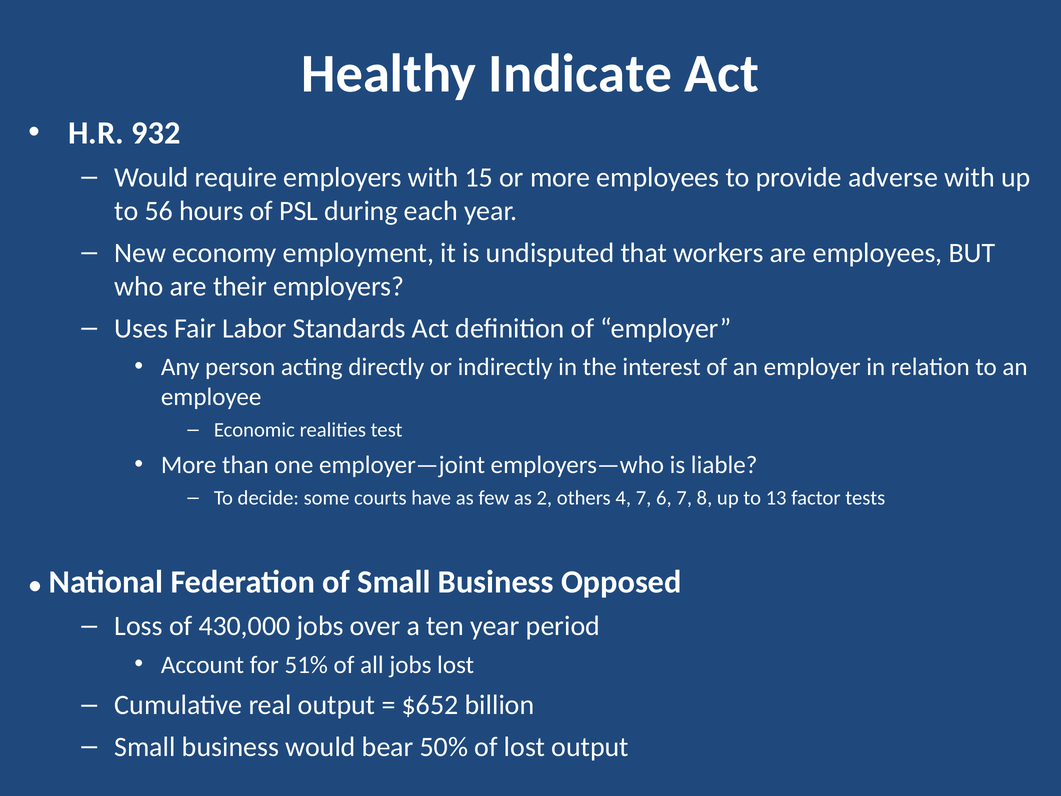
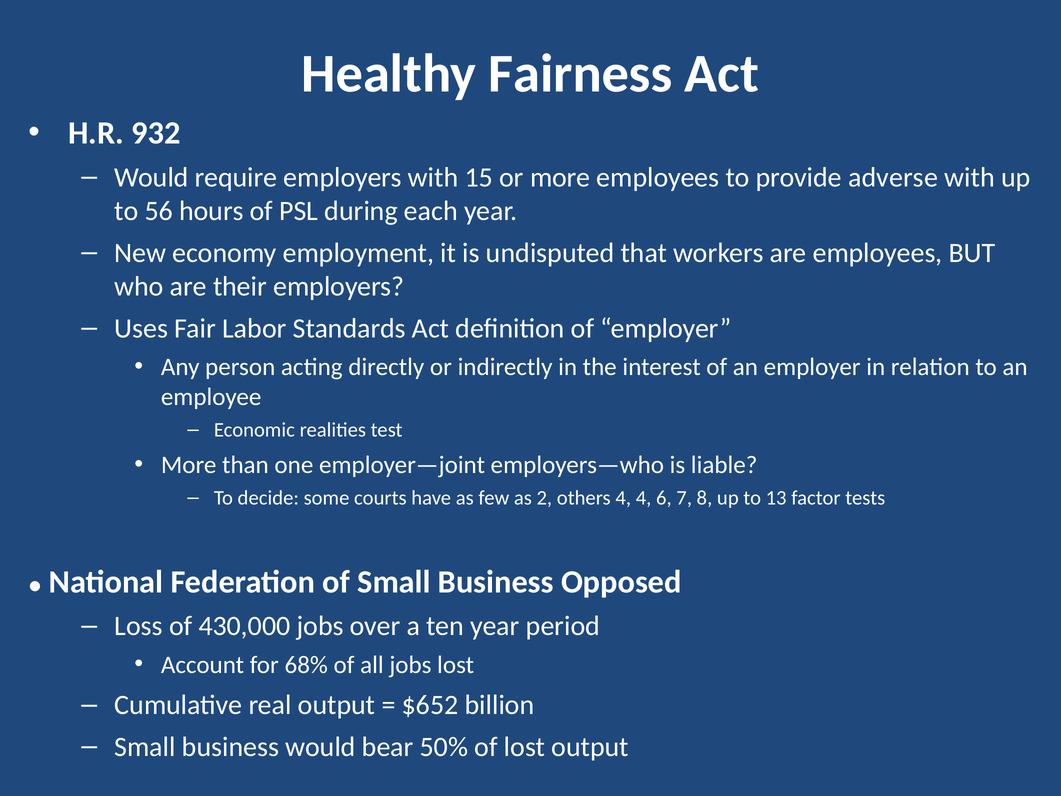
Indicate: Indicate -> Fairness
4 7: 7 -> 4
51%: 51% -> 68%
